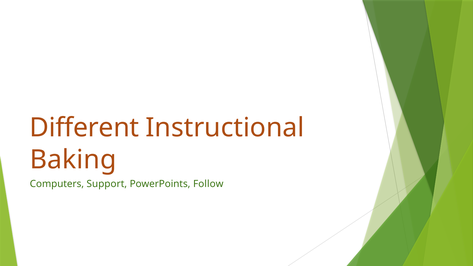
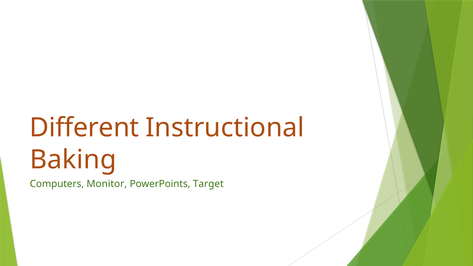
Support: Support -> Monitor
Follow: Follow -> Target
